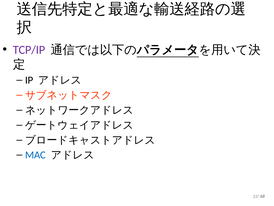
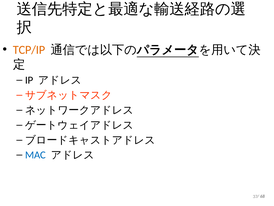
TCP/IP colour: purple -> orange
